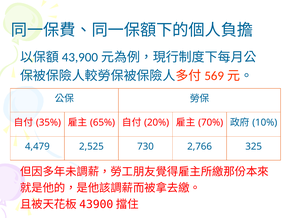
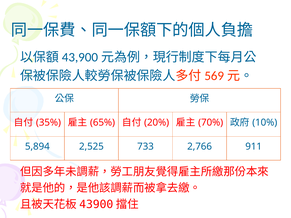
4,479: 4,479 -> 5,894
730: 730 -> 733
325: 325 -> 911
